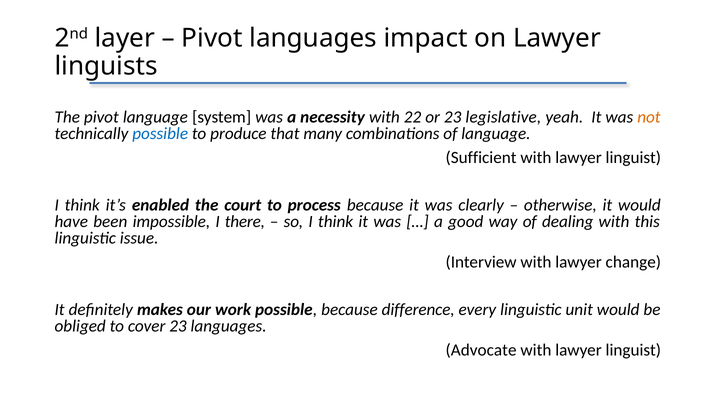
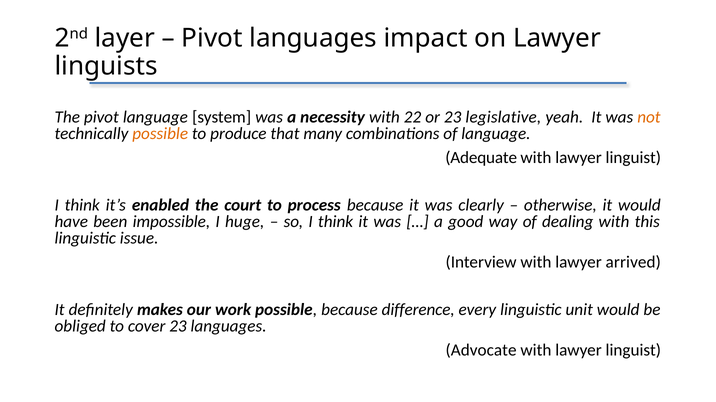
possible at (160, 134) colour: blue -> orange
Sufficient: Sufficient -> Adequate
there: there -> huge
change: change -> arrived
